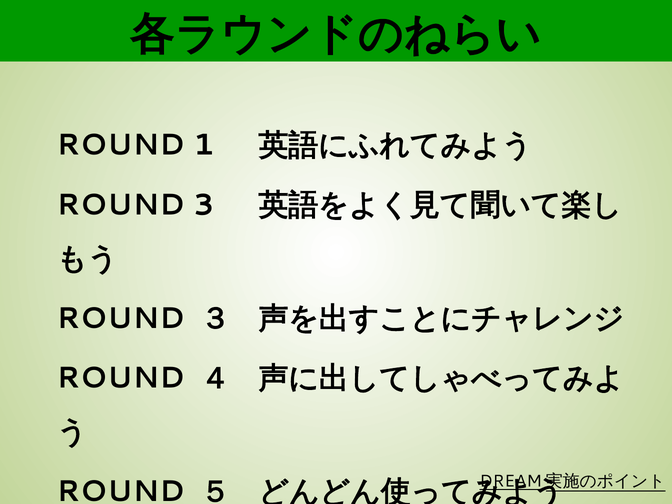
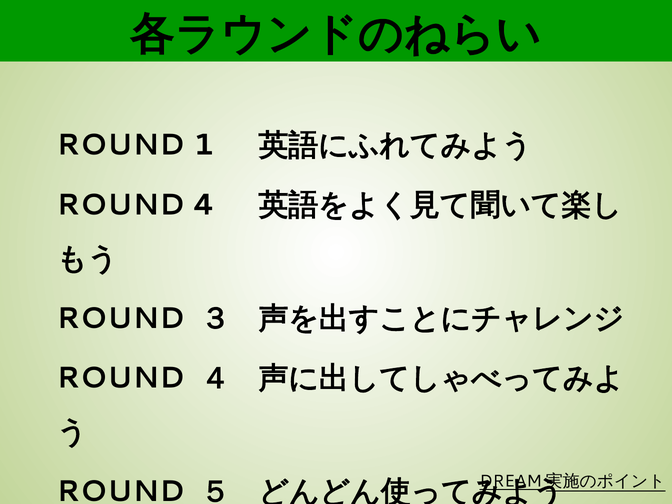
3: 3 -> 4
